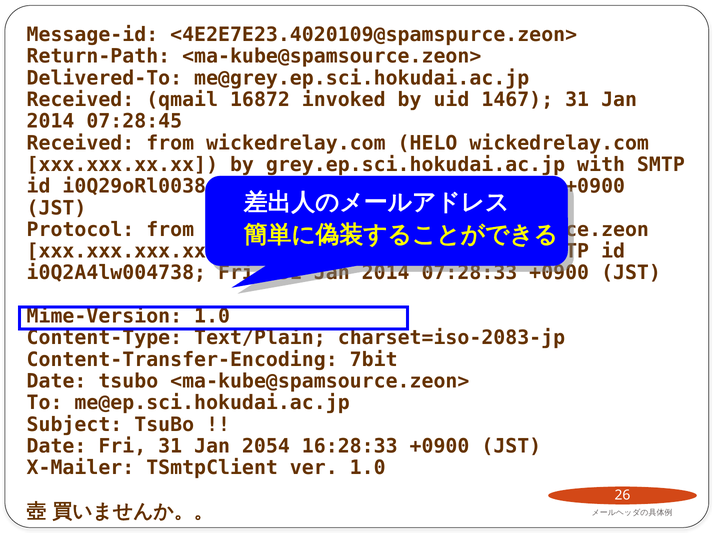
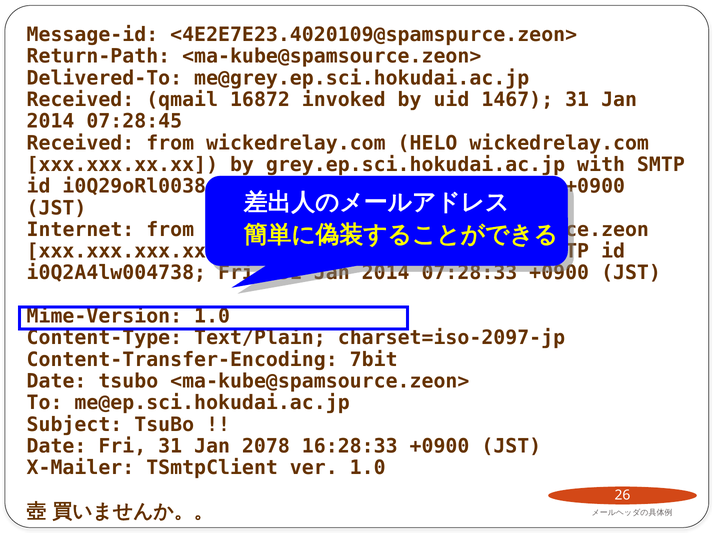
Protocol: Protocol -> Internet
charset=iso-2083-jp: charset=iso-2083-jp -> charset=iso-2097-jp
2054: 2054 -> 2078
